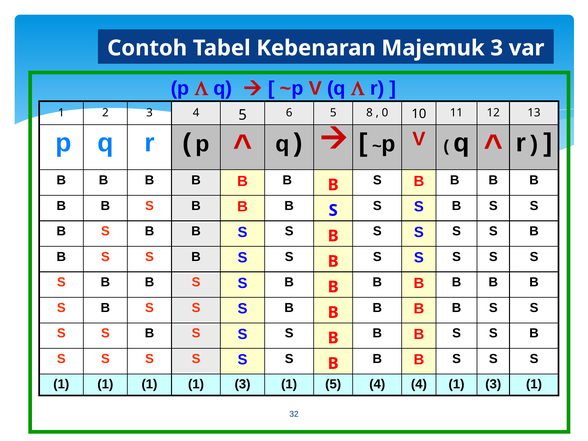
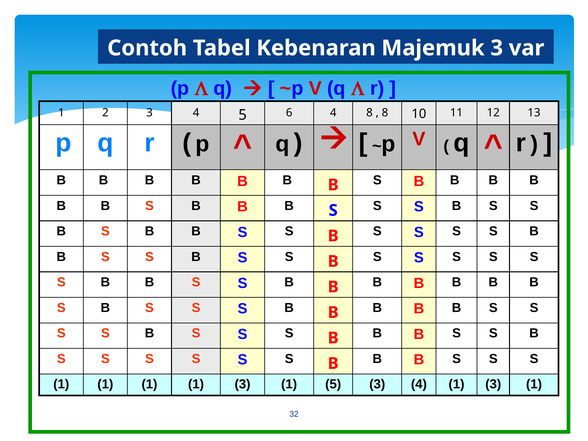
6 5: 5 -> 4
0 at (385, 113): 0 -> 8
5 4: 4 -> 3
